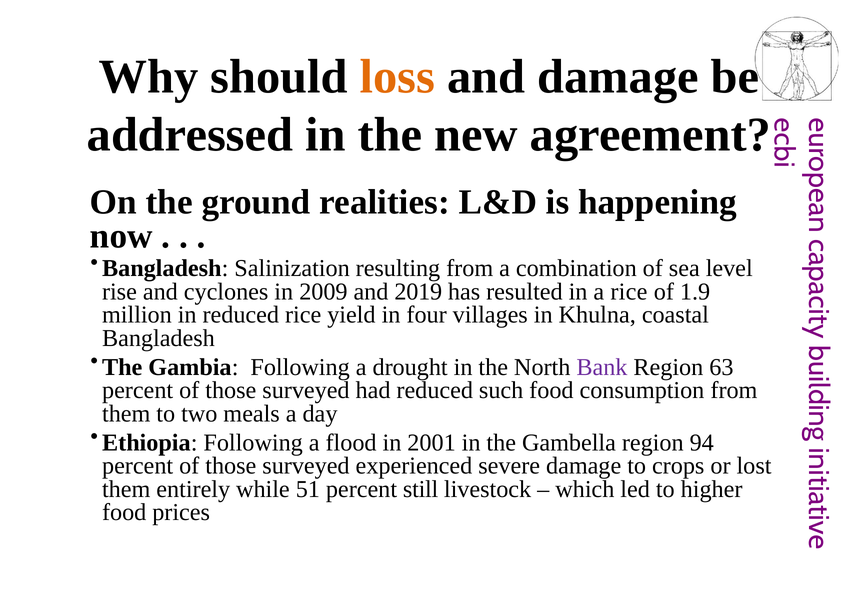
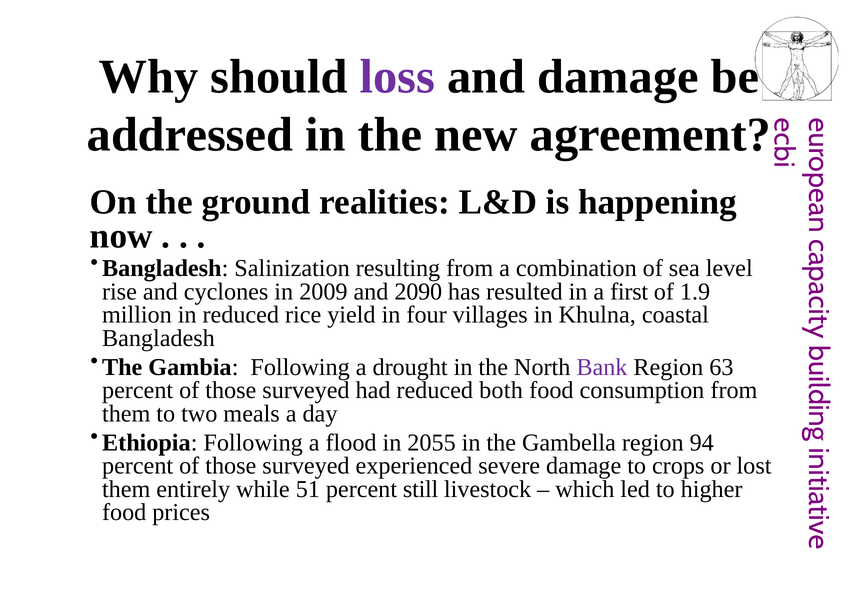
loss colour: orange -> purple
2019: 2019 -> 2090
a rice: rice -> first
such: such -> both
2001: 2001 -> 2055
